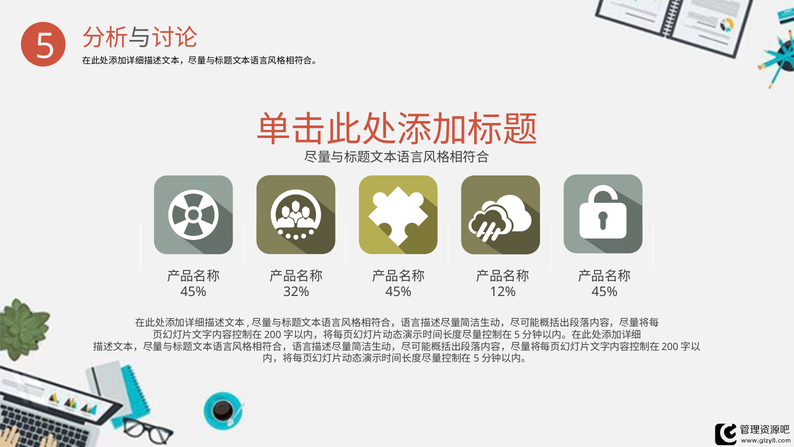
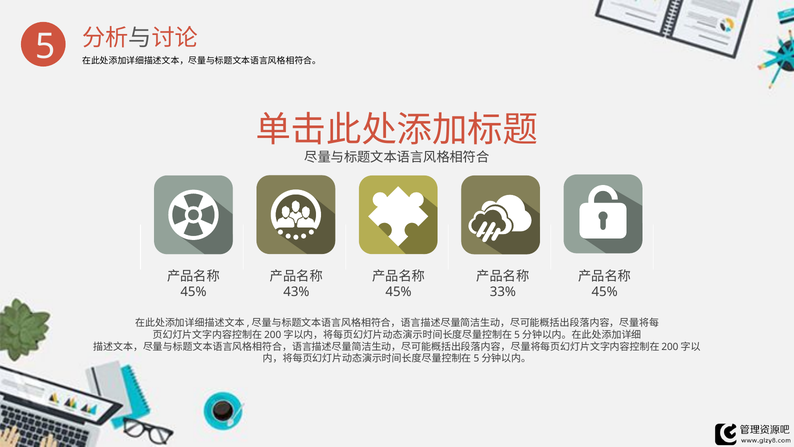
32%: 32% -> 43%
12%: 12% -> 33%
